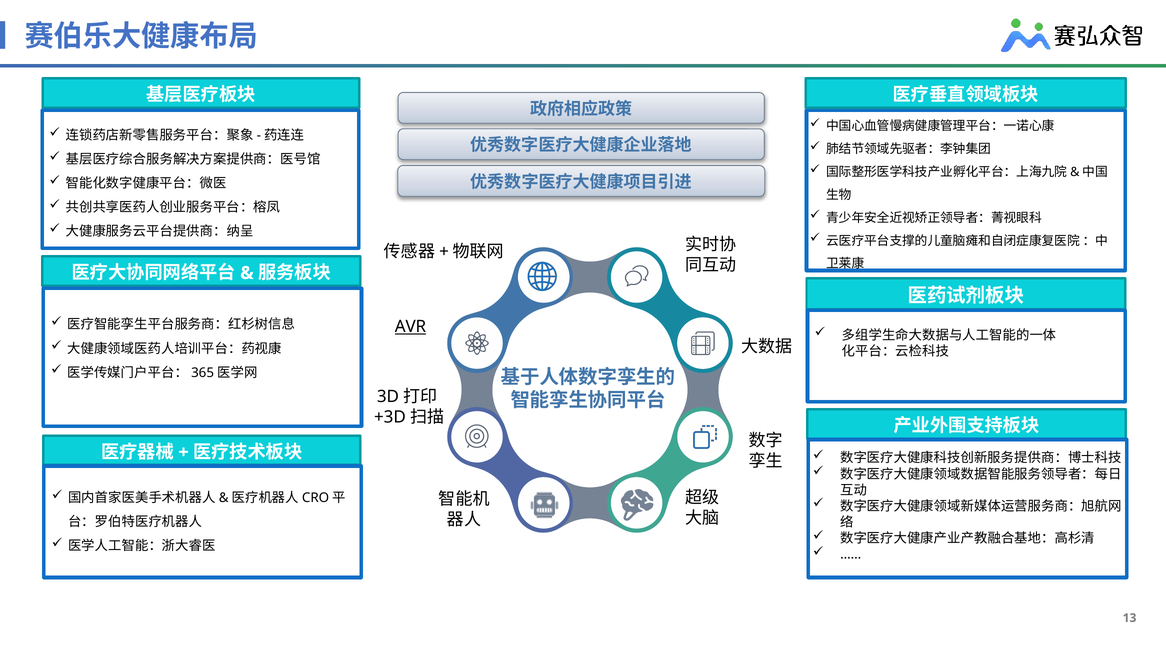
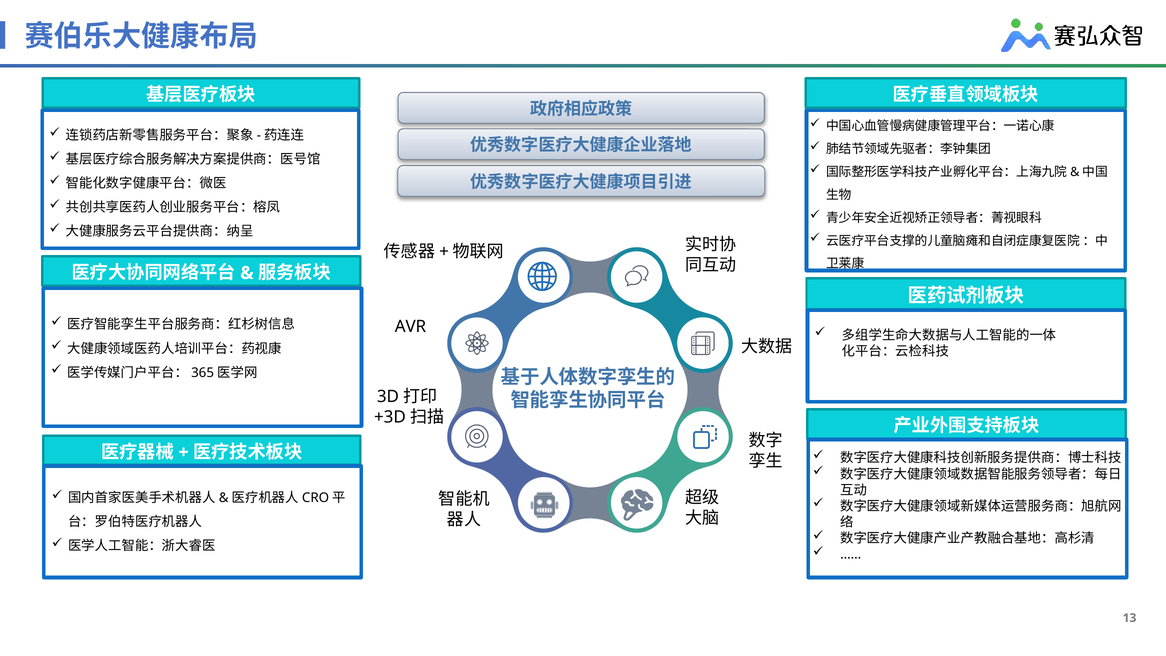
AVR underline: present -> none
